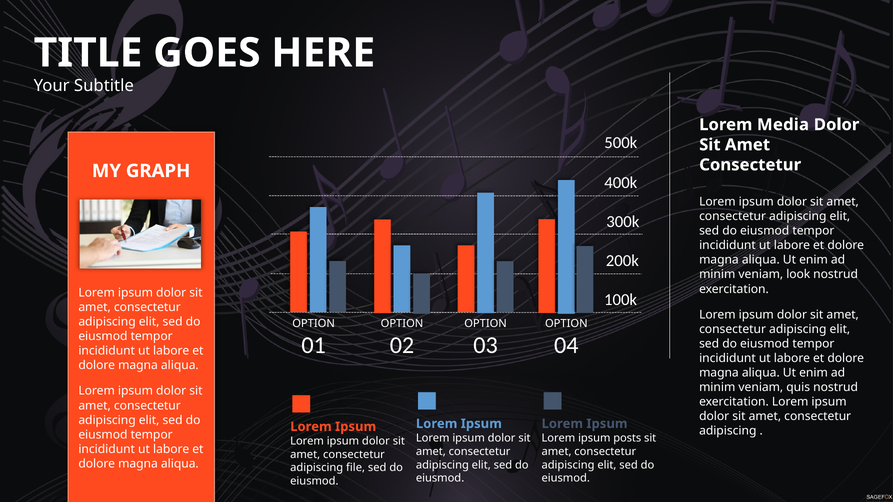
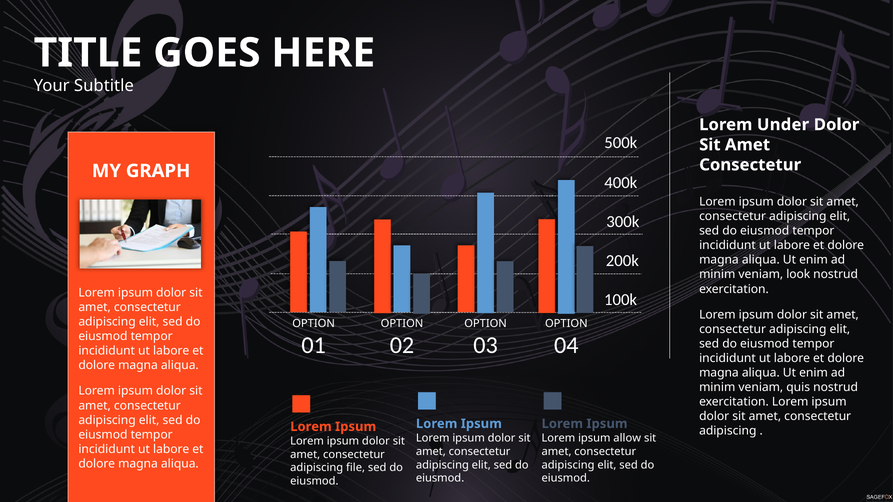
Media: Media -> Under
posts: posts -> allow
